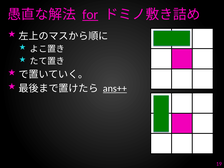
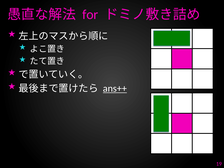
for underline: present -> none
